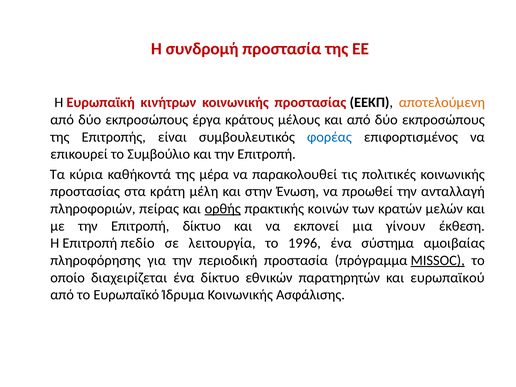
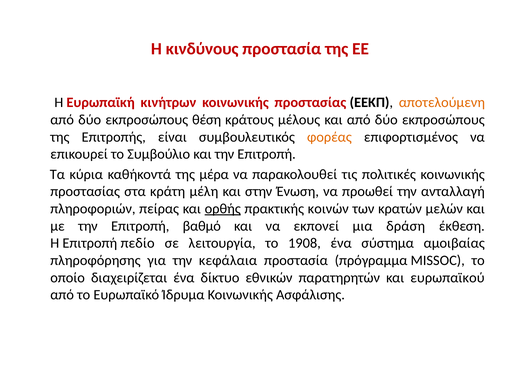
συνδρομή: συνδρομή -> κινδύνους
έργα: έργα -> θέση
φορέας colour: blue -> orange
Επιτροπή δίκτυο: δίκτυο -> βαθμό
γίνουν: γίνουν -> δράση
1996: 1996 -> 1908
περιοδική: περιοδική -> κεφάλαια
MISSOC underline: present -> none
